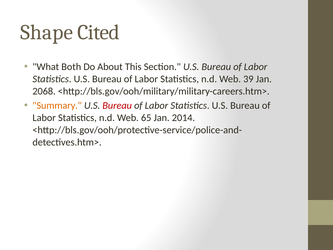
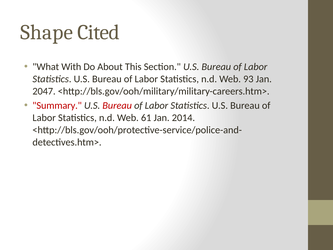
Both: Both -> With
39: 39 -> 93
2068: 2068 -> 2047
Summary colour: orange -> red
65: 65 -> 61
